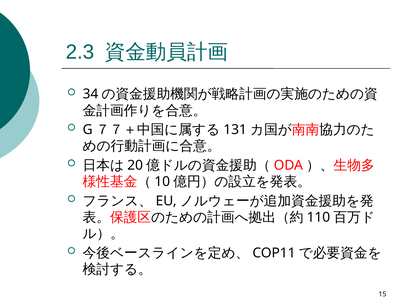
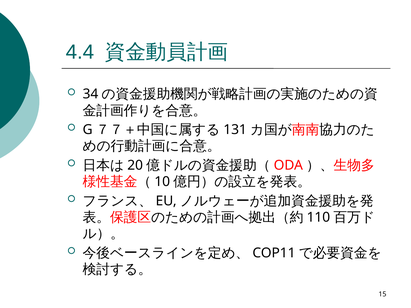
2.3: 2.3 -> 4.4
